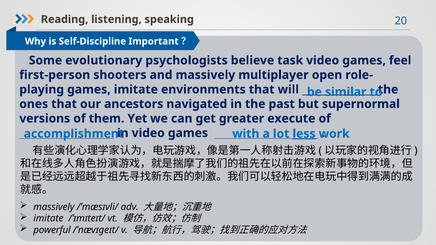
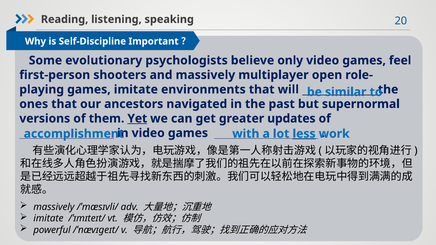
task: task -> only
Yet underline: none -> present
execute: execute -> updates
